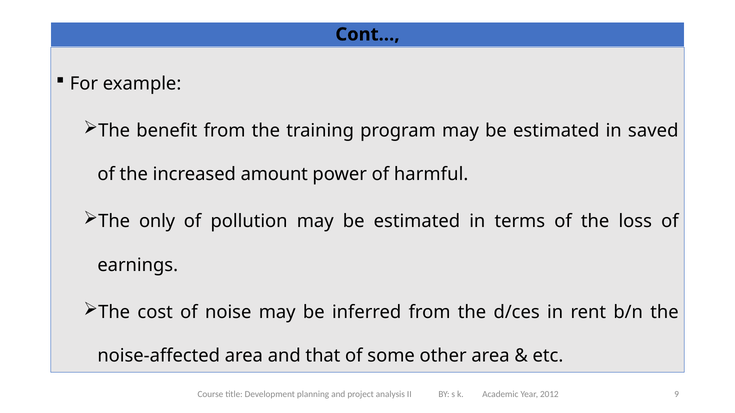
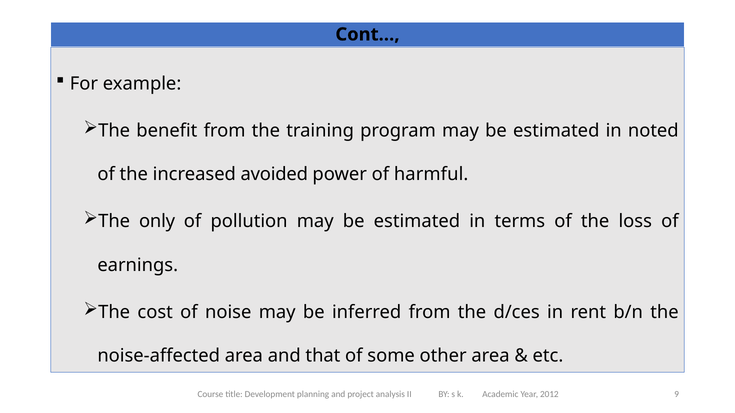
saved: saved -> noted
amount: amount -> avoided
